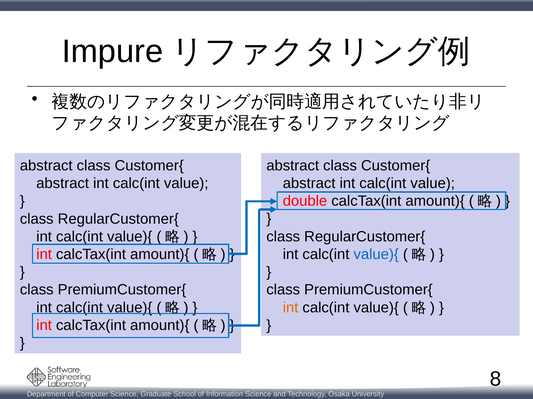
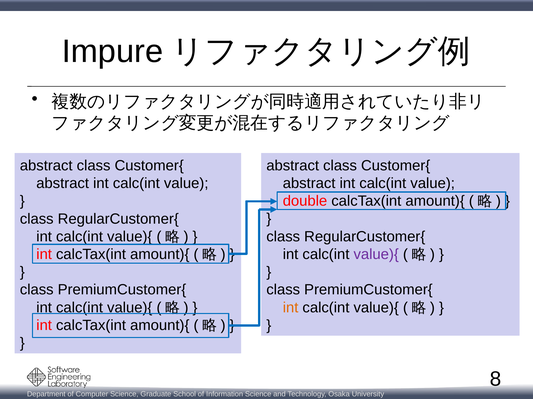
value){ at (376, 255) colour: blue -> purple
